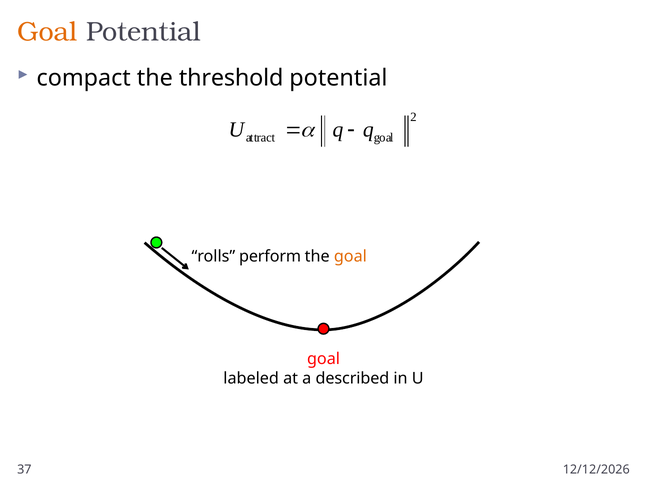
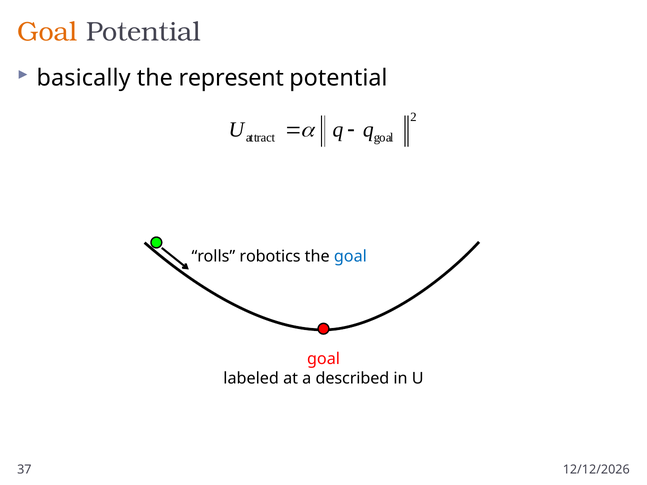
compact: compact -> basically
threshold: threshold -> represent
perform: perform -> robotics
goal at (350, 257) colour: orange -> blue
